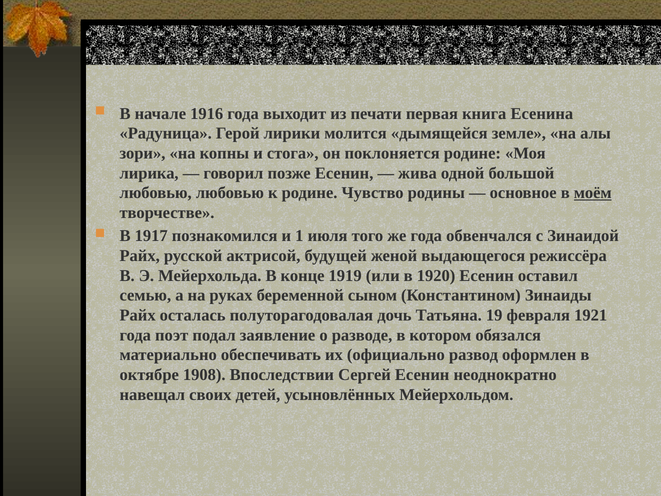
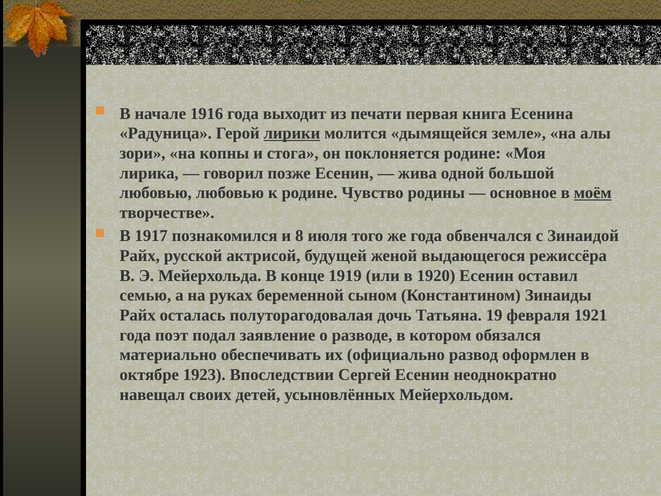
лирики underline: none -> present
1: 1 -> 8
1908: 1908 -> 1923
